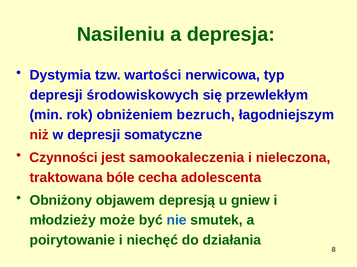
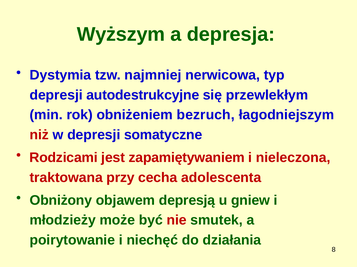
Nasileniu: Nasileniu -> Wyższym
wartości: wartości -> najmniej
środowiskowych: środowiskowych -> autodestrukcyjne
Czynności: Czynności -> Rodzicami
samookaleczenia: samookaleczenia -> zapamiętywaniem
bóle: bóle -> przy
nie colour: blue -> red
